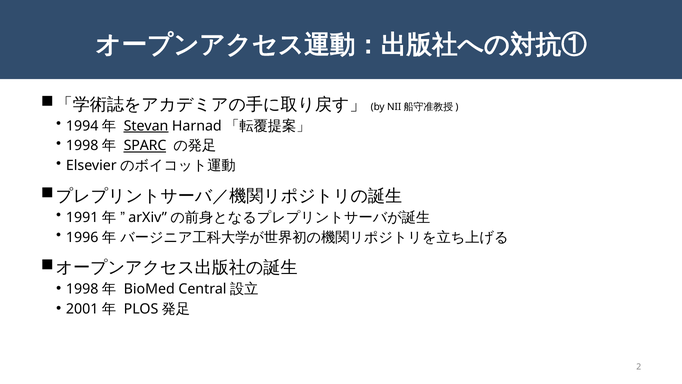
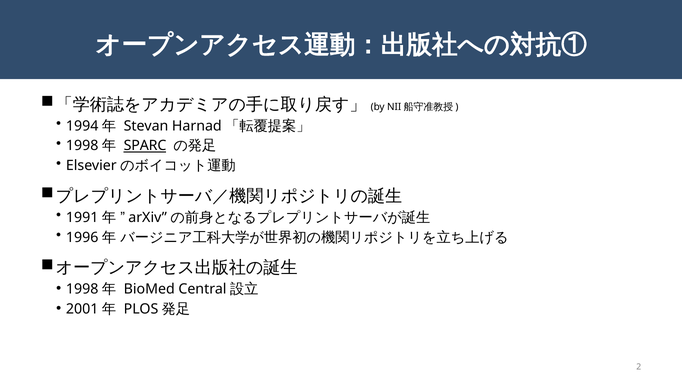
Stevan underline: present -> none
